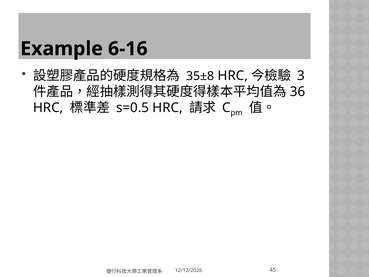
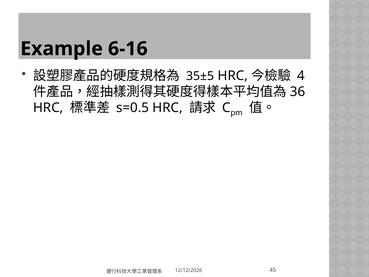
35±8: 35±8 -> 35±5
3: 3 -> 4
